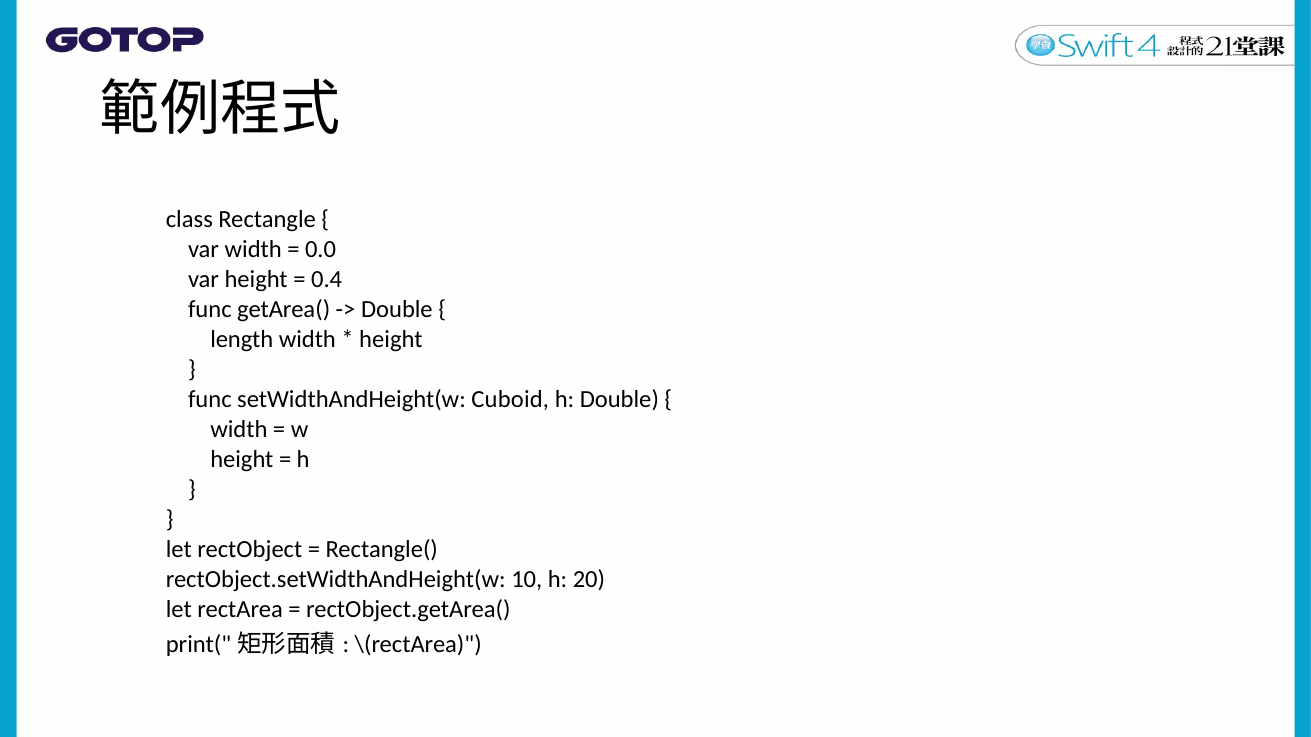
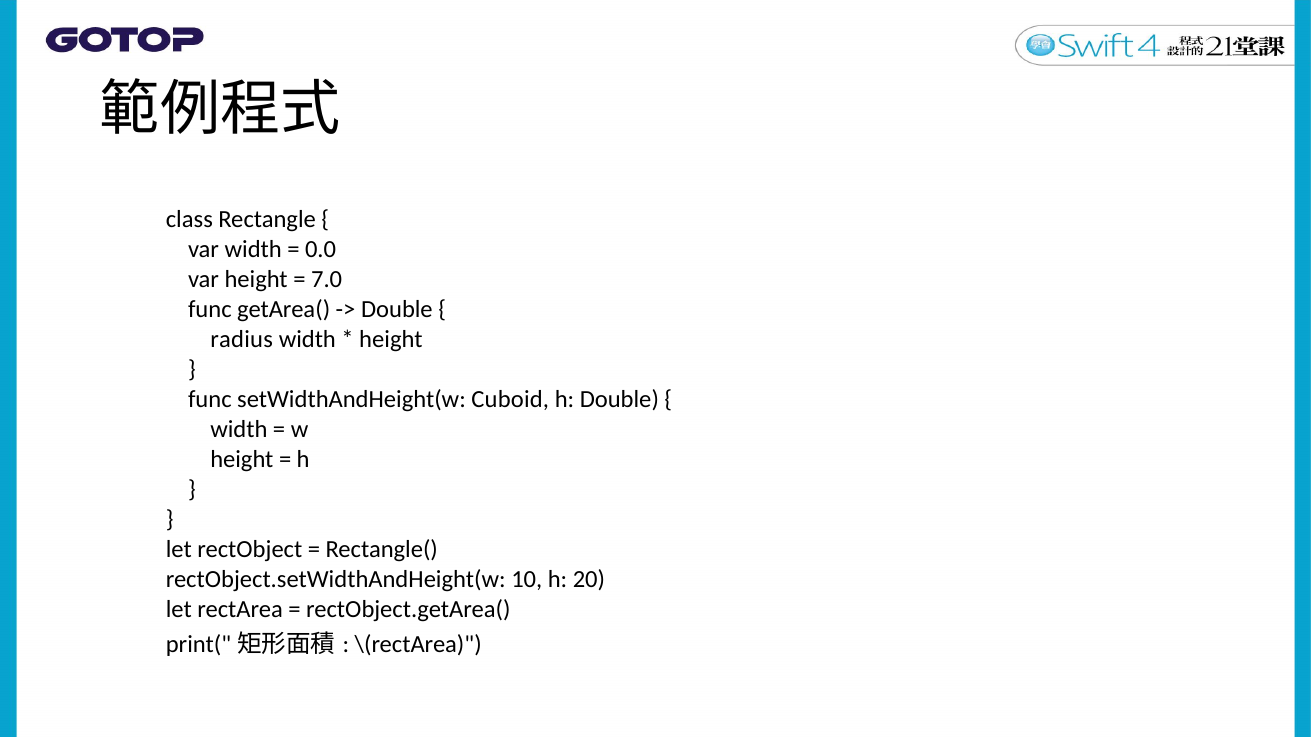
0.4: 0.4 -> 7.0
length: length -> radius
